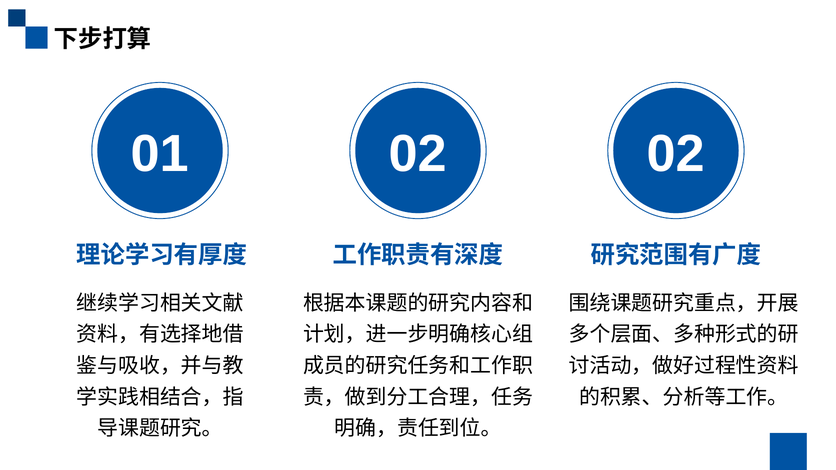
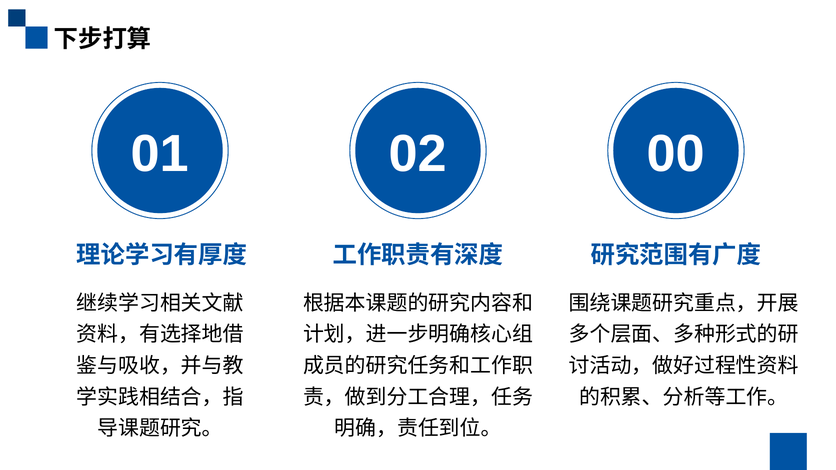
02 02: 02 -> 00
